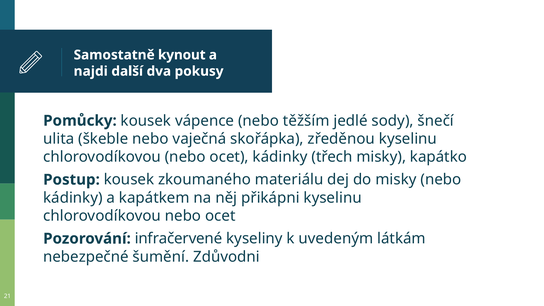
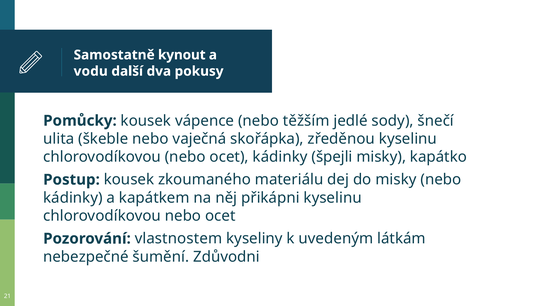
najdi: najdi -> vodu
třech: třech -> špejli
infračervené: infračervené -> vlastnostem
